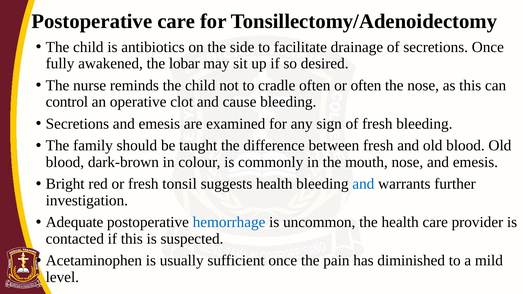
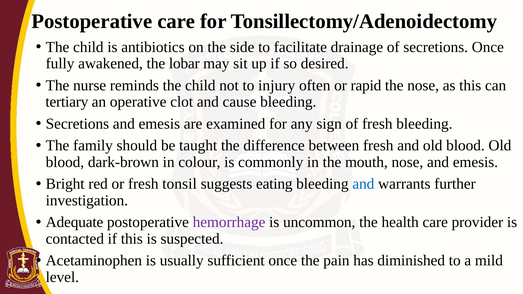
cradle: cradle -> injury
or often: often -> rapid
control: control -> tertiary
suggests health: health -> eating
hemorrhage colour: blue -> purple
